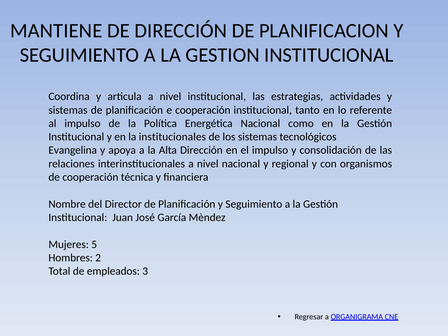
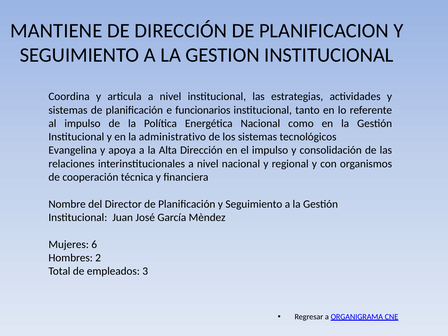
e cooperación: cooperación -> funcionarios
institucionales: institucionales -> administrativo
5: 5 -> 6
